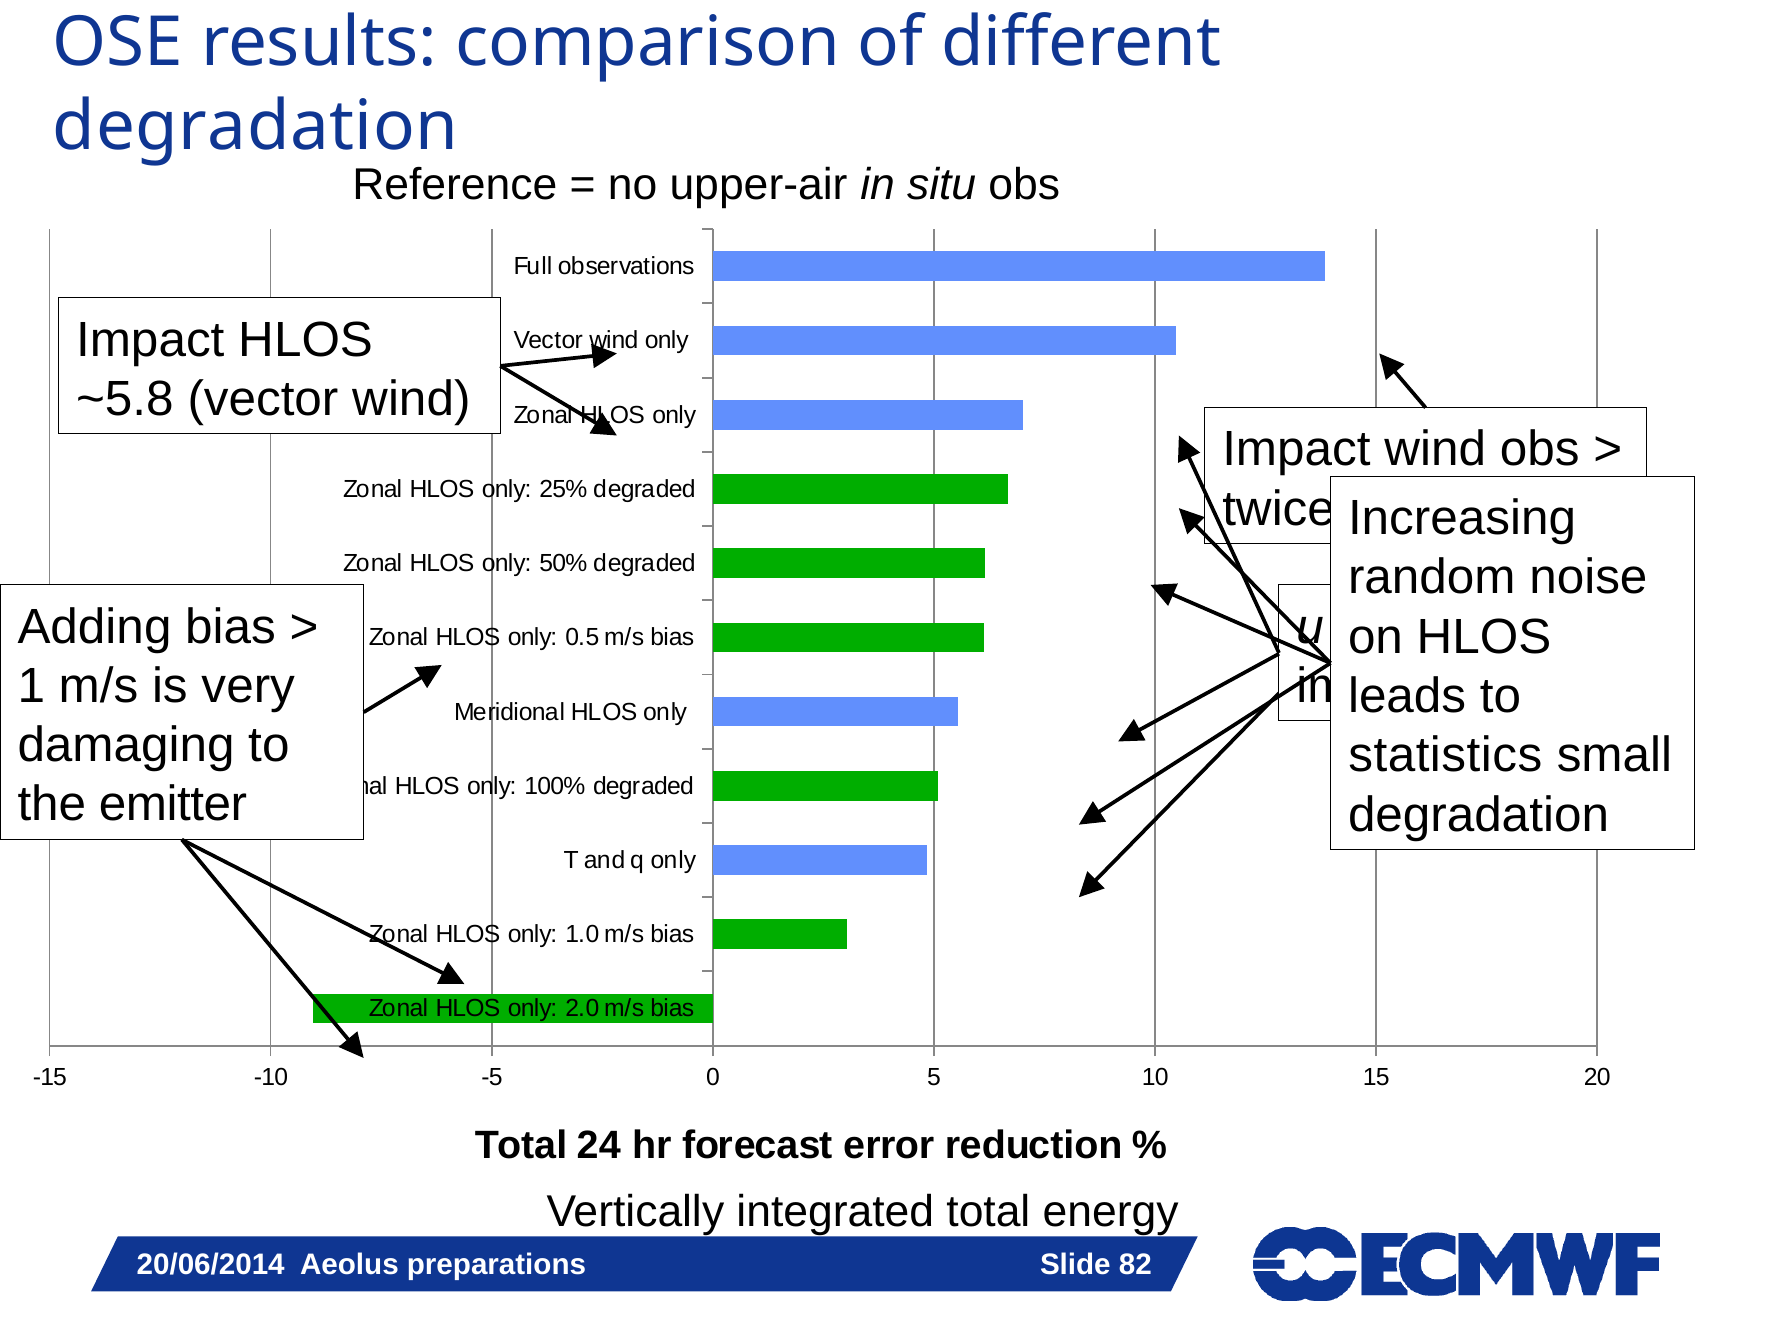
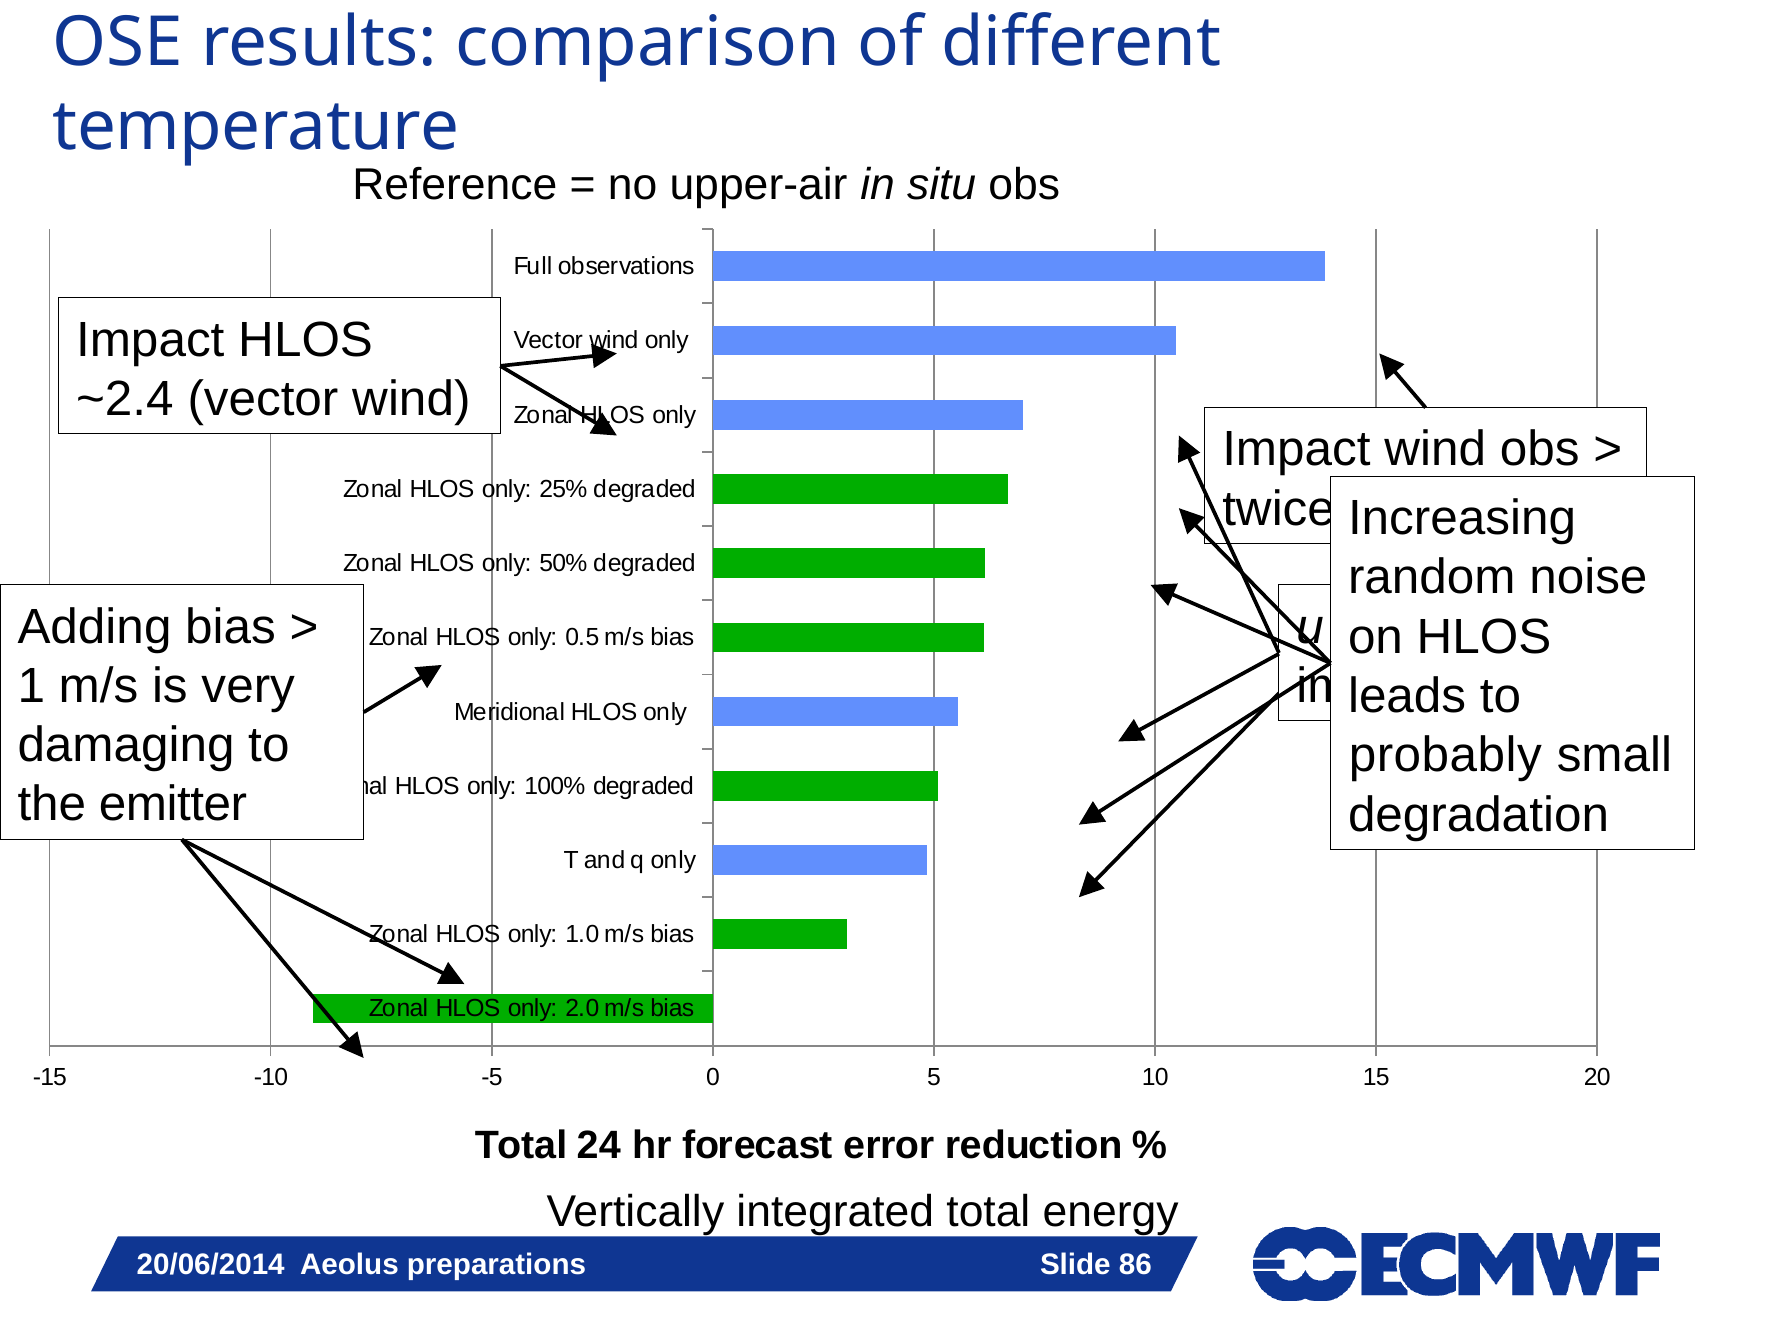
degradation at (256, 126): degradation -> temperature
~5.8: ~5.8 -> ~2.4
statistics: statistics -> probably
82: 82 -> 86
